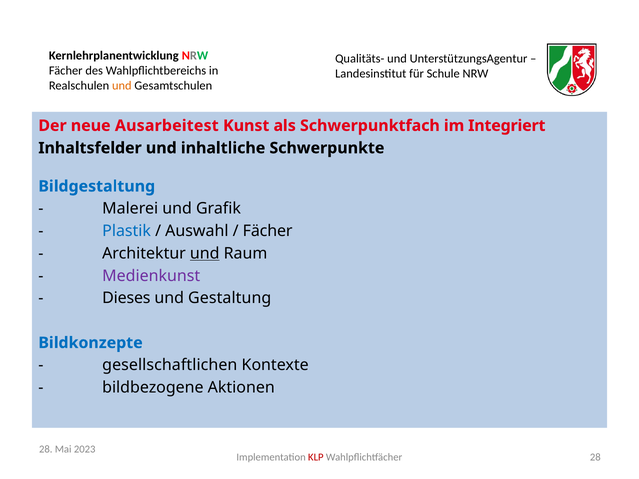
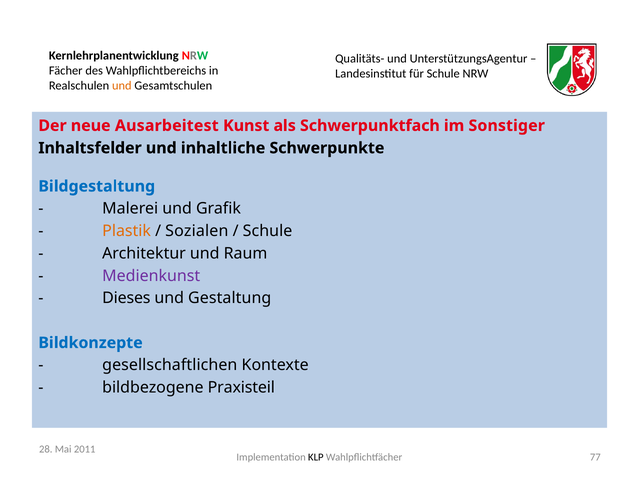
Integriert: Integriert -> Sonstiger
Plastik colour: blue -> orange
Auswahl: Auswahl -> Sozialen
Fächer at (268, 231): Fächer -> Schule
und at (205, 254) underline: present -> none
Aktionen: Aktionen -> Praxisteil
2023: 2023 -> 2011
KLP colour: red -> black
Wahlpflichtfächer 28: 28 -> 77
